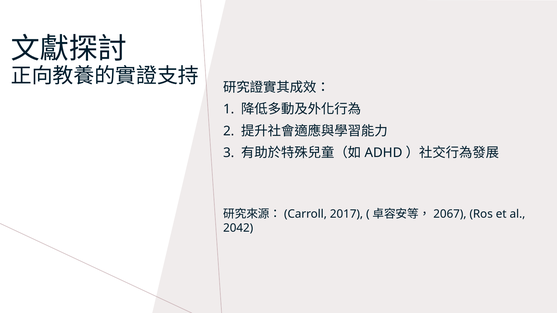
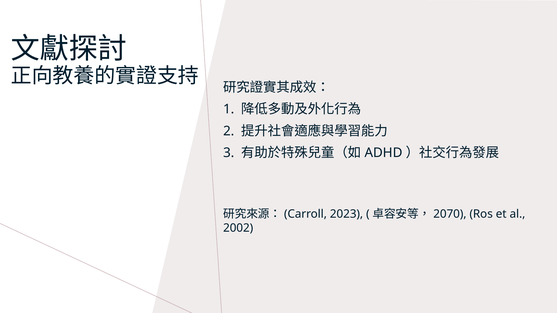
2017: 2017 -> 2023
2067: 2067 -> 2070
2042: 2042 -> 2002
